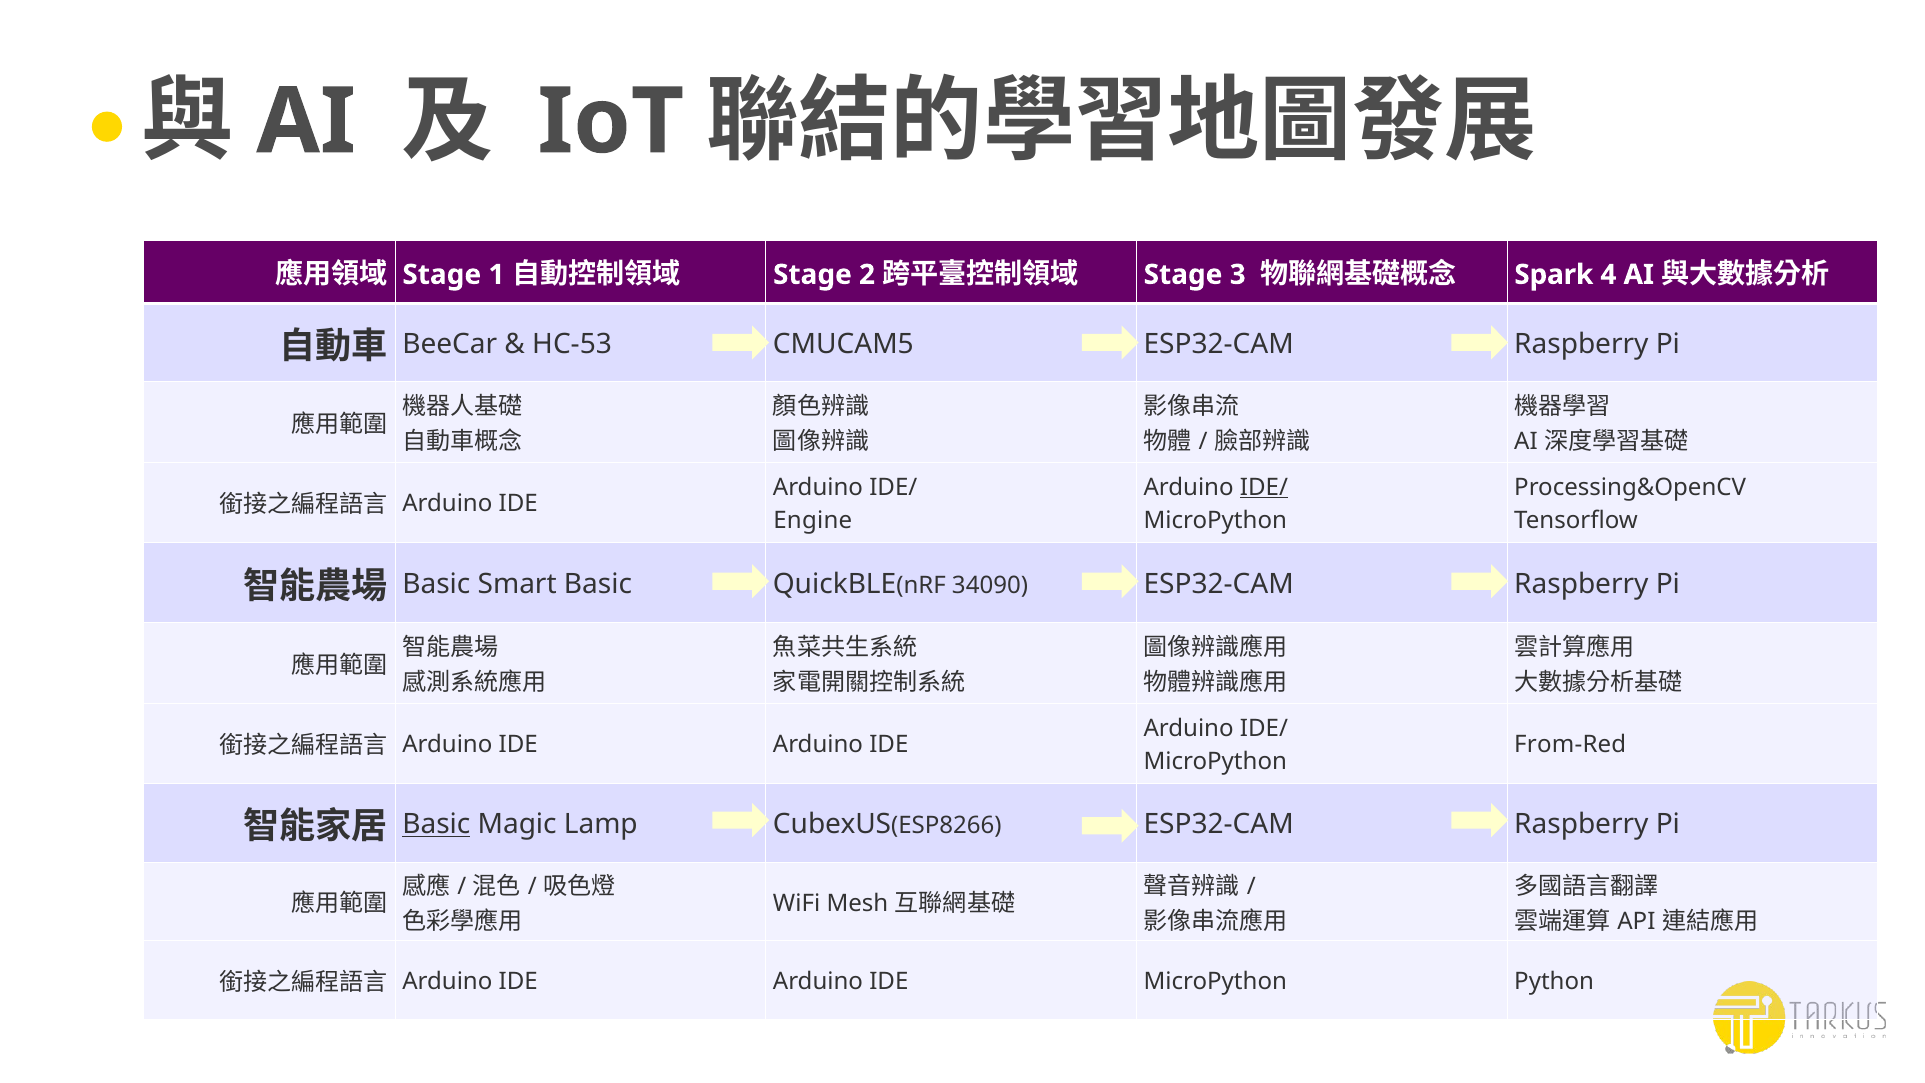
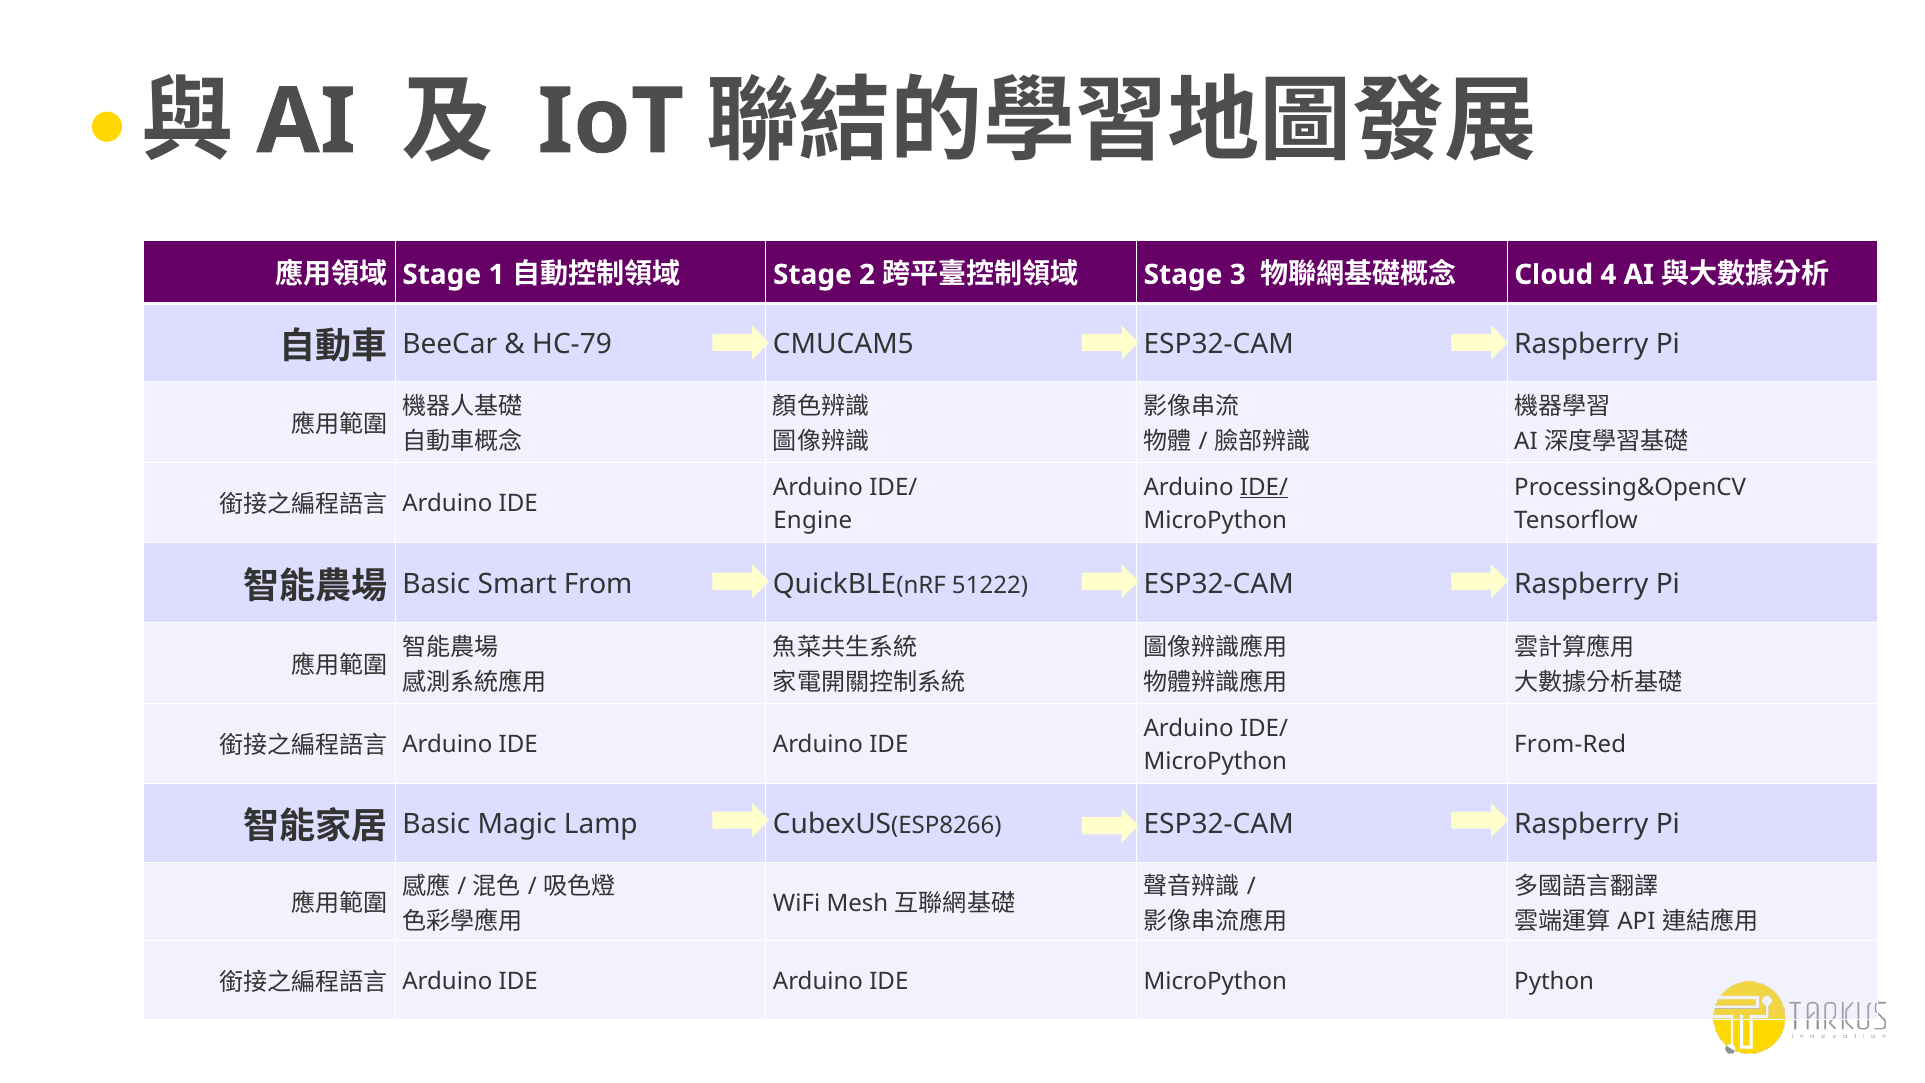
Spark: Spark -> Cloud
HC-53: HC-53 -> HC-79
Smart Basic: Basic -> From
34090: 34090 -> 51222
Basic at (436, 824) underline: present -> none
